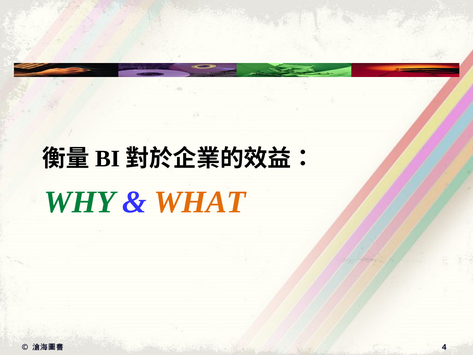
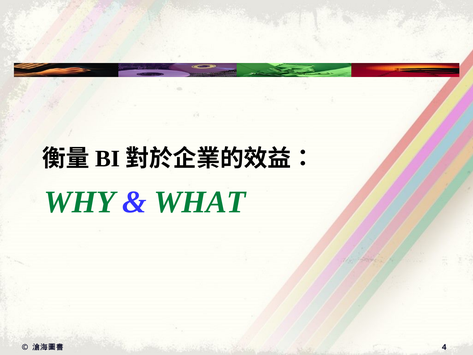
WHAT colour: orange -> green
